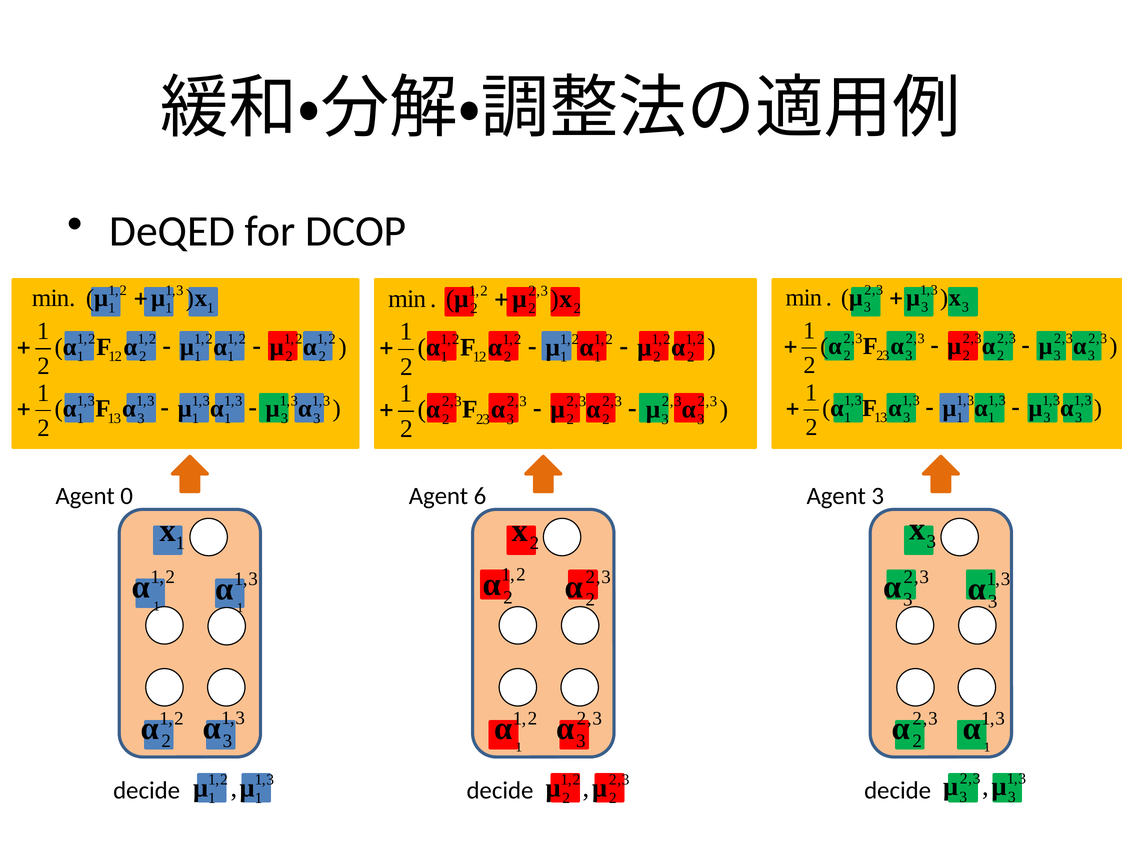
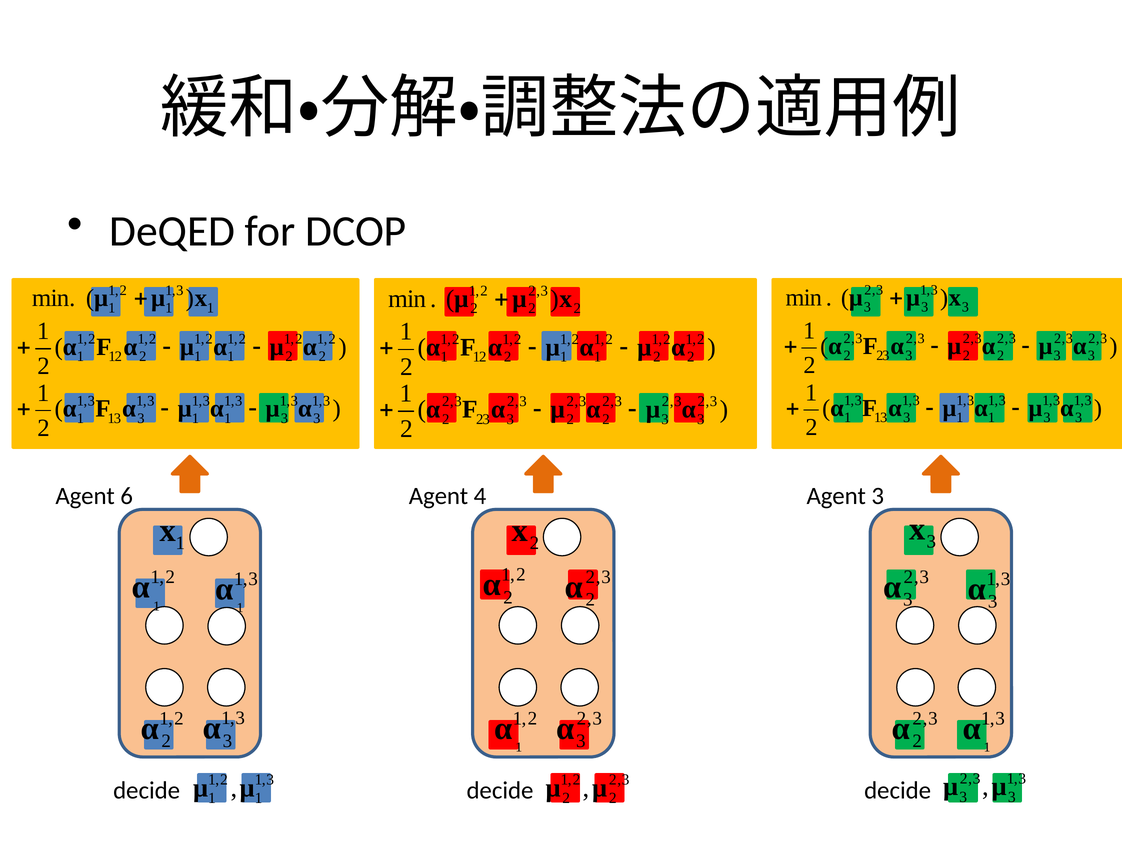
0: 0 -> 6
6: 6 -> 4
